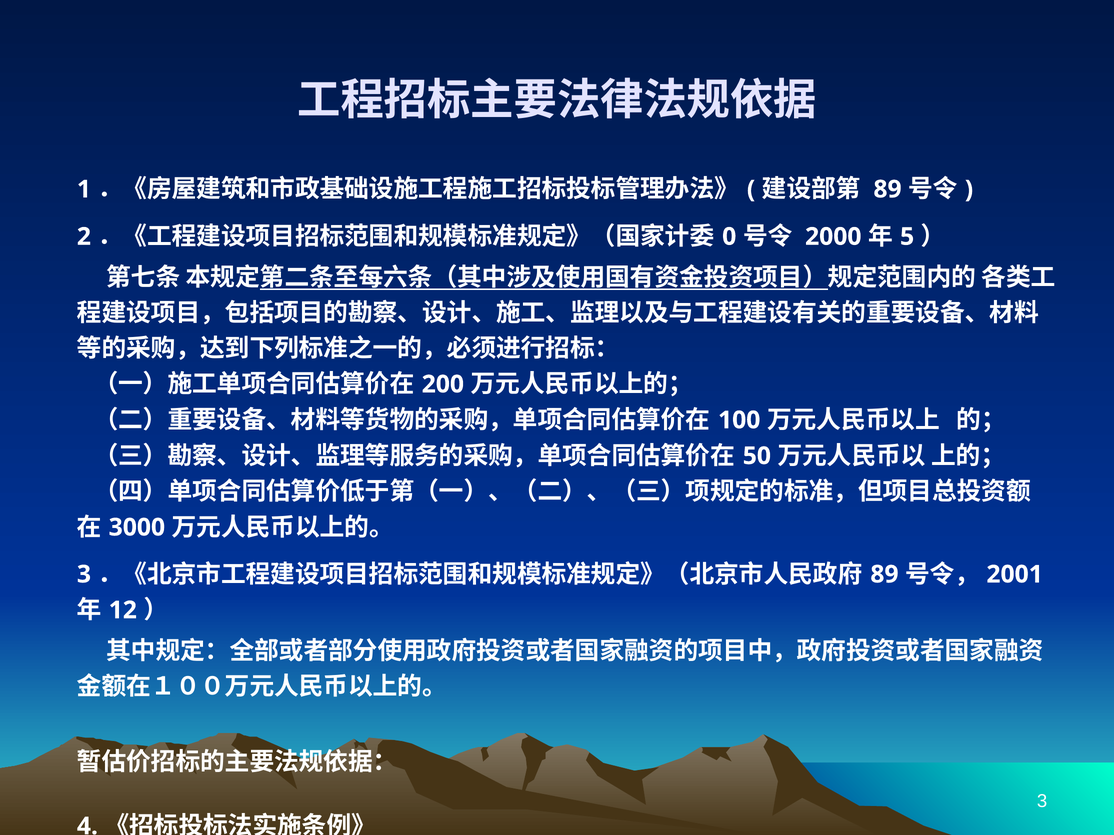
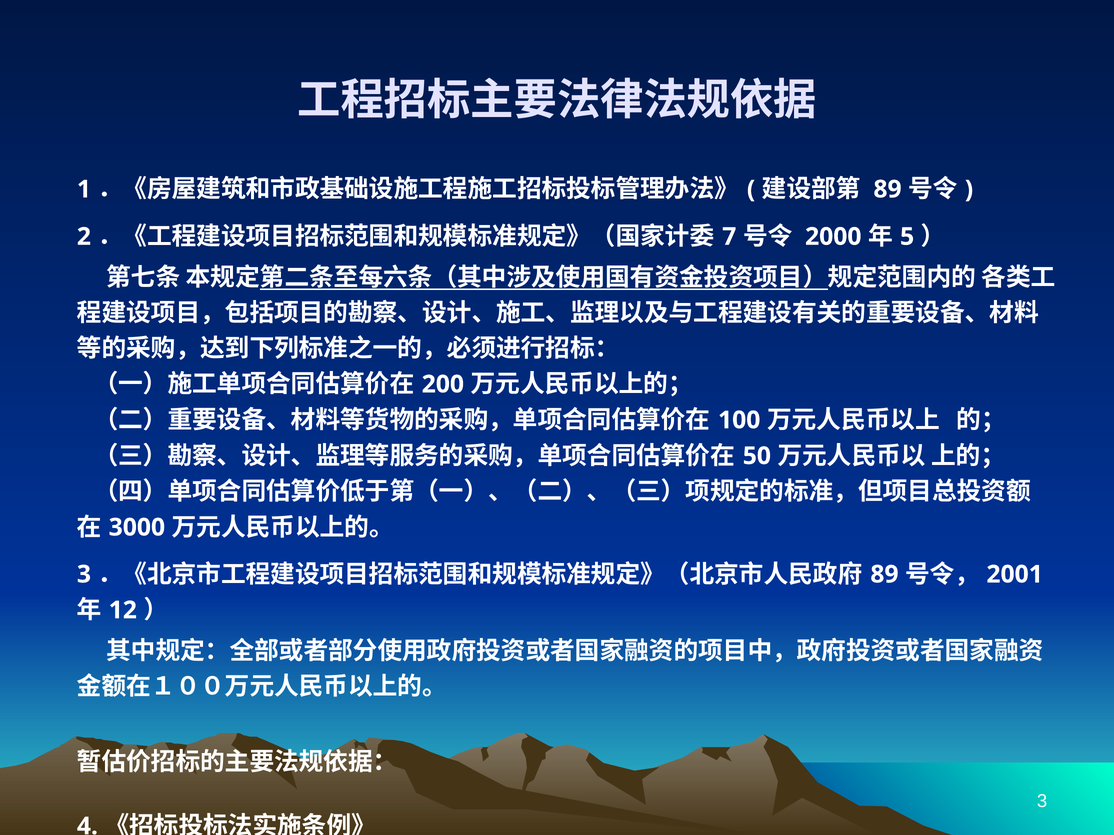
0: 0 -> 7
